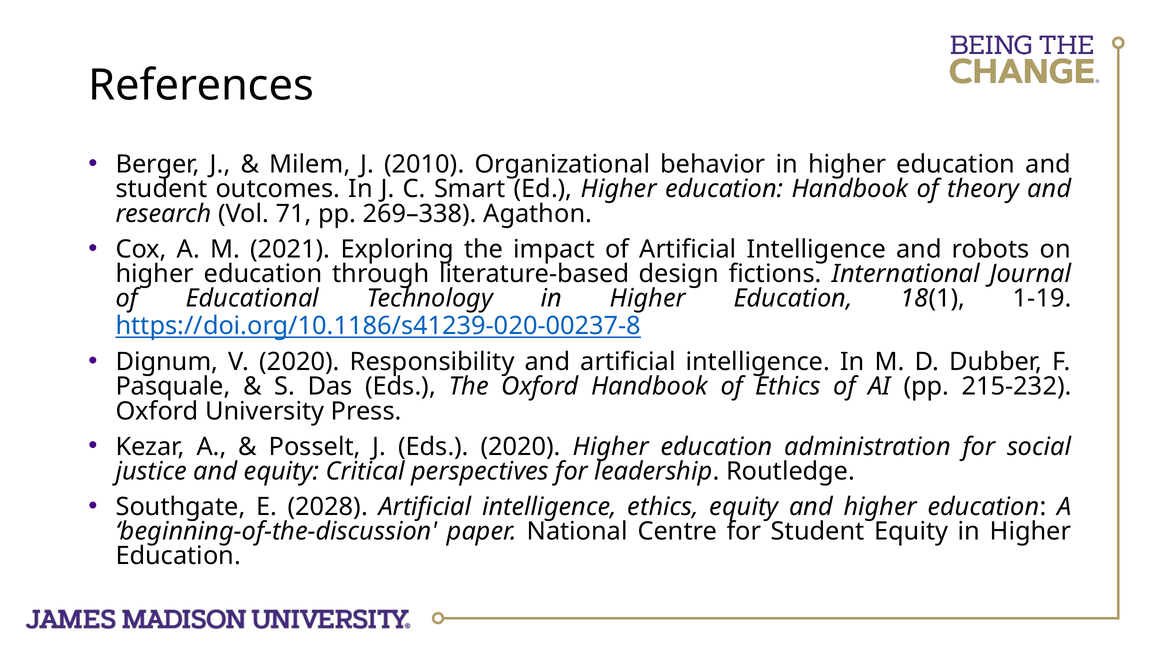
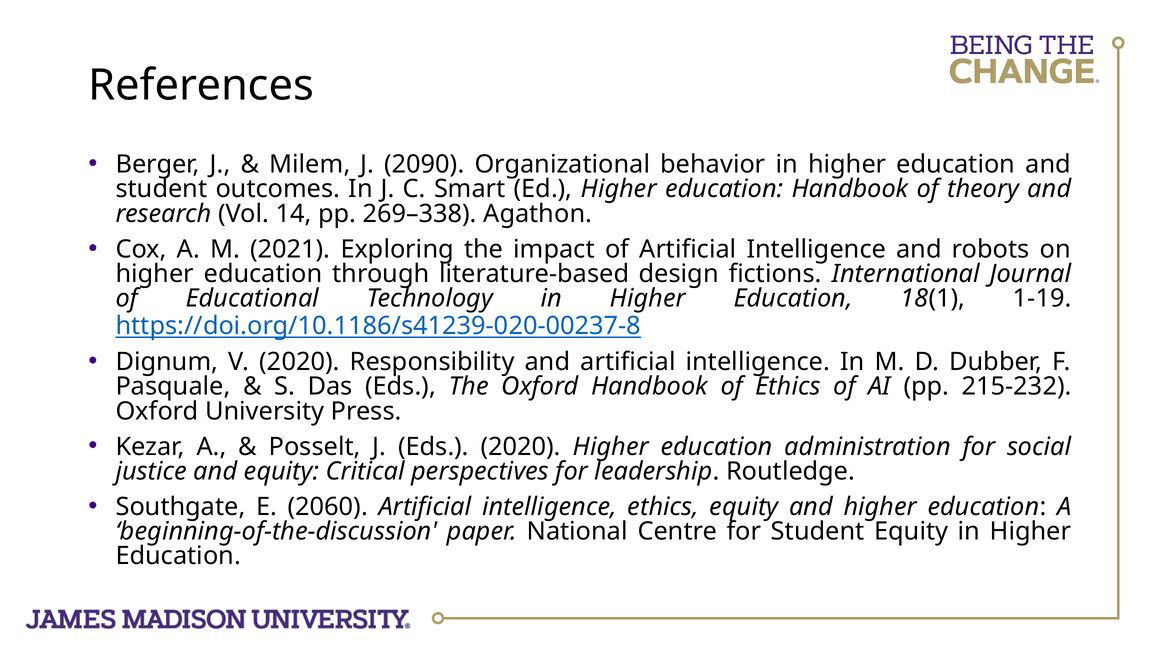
2010: 2010 -> 2090
71: 71 -> 14
2028: 2028 -> 2060
